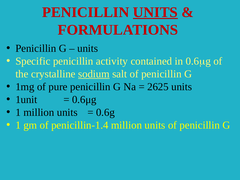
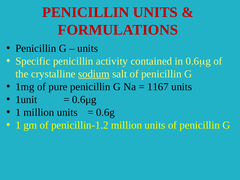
UNITS at (155, 12) underline: present -> none
2625: 2625 -> 1167
penicillin-1.4: penicillin-1.4 -> penicillin-1.2
